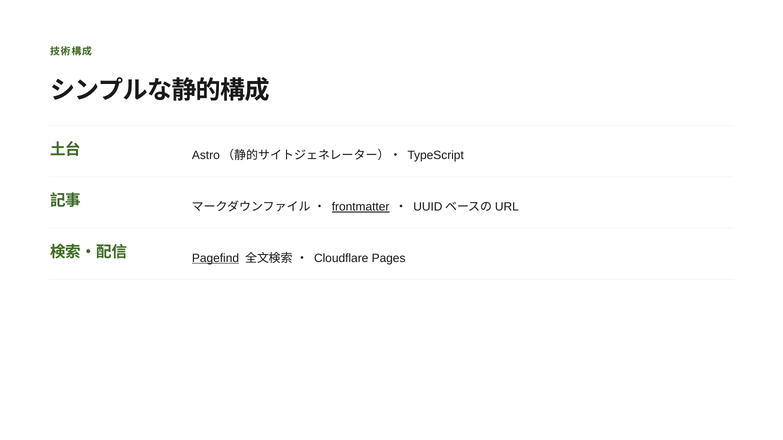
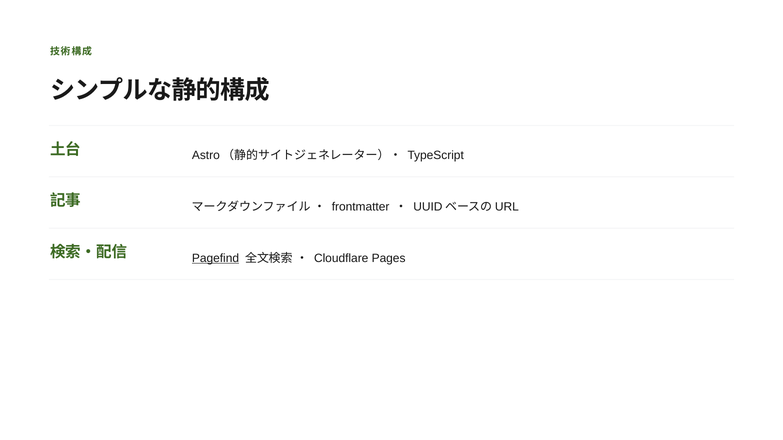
frontmatter underline: present -> none
